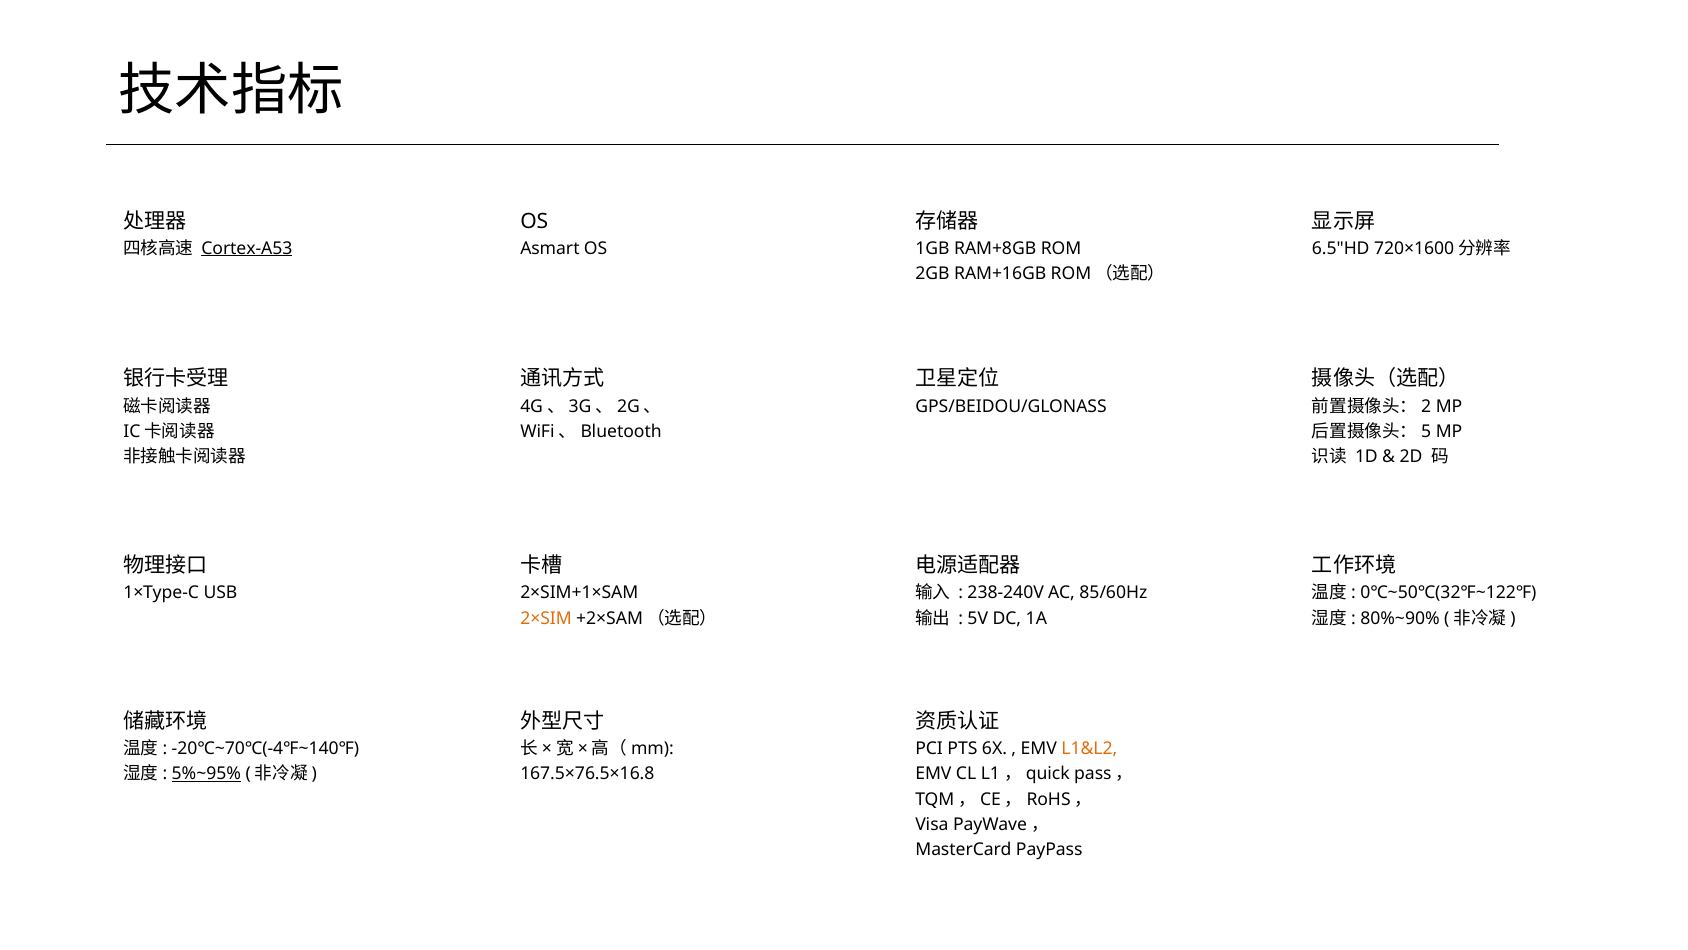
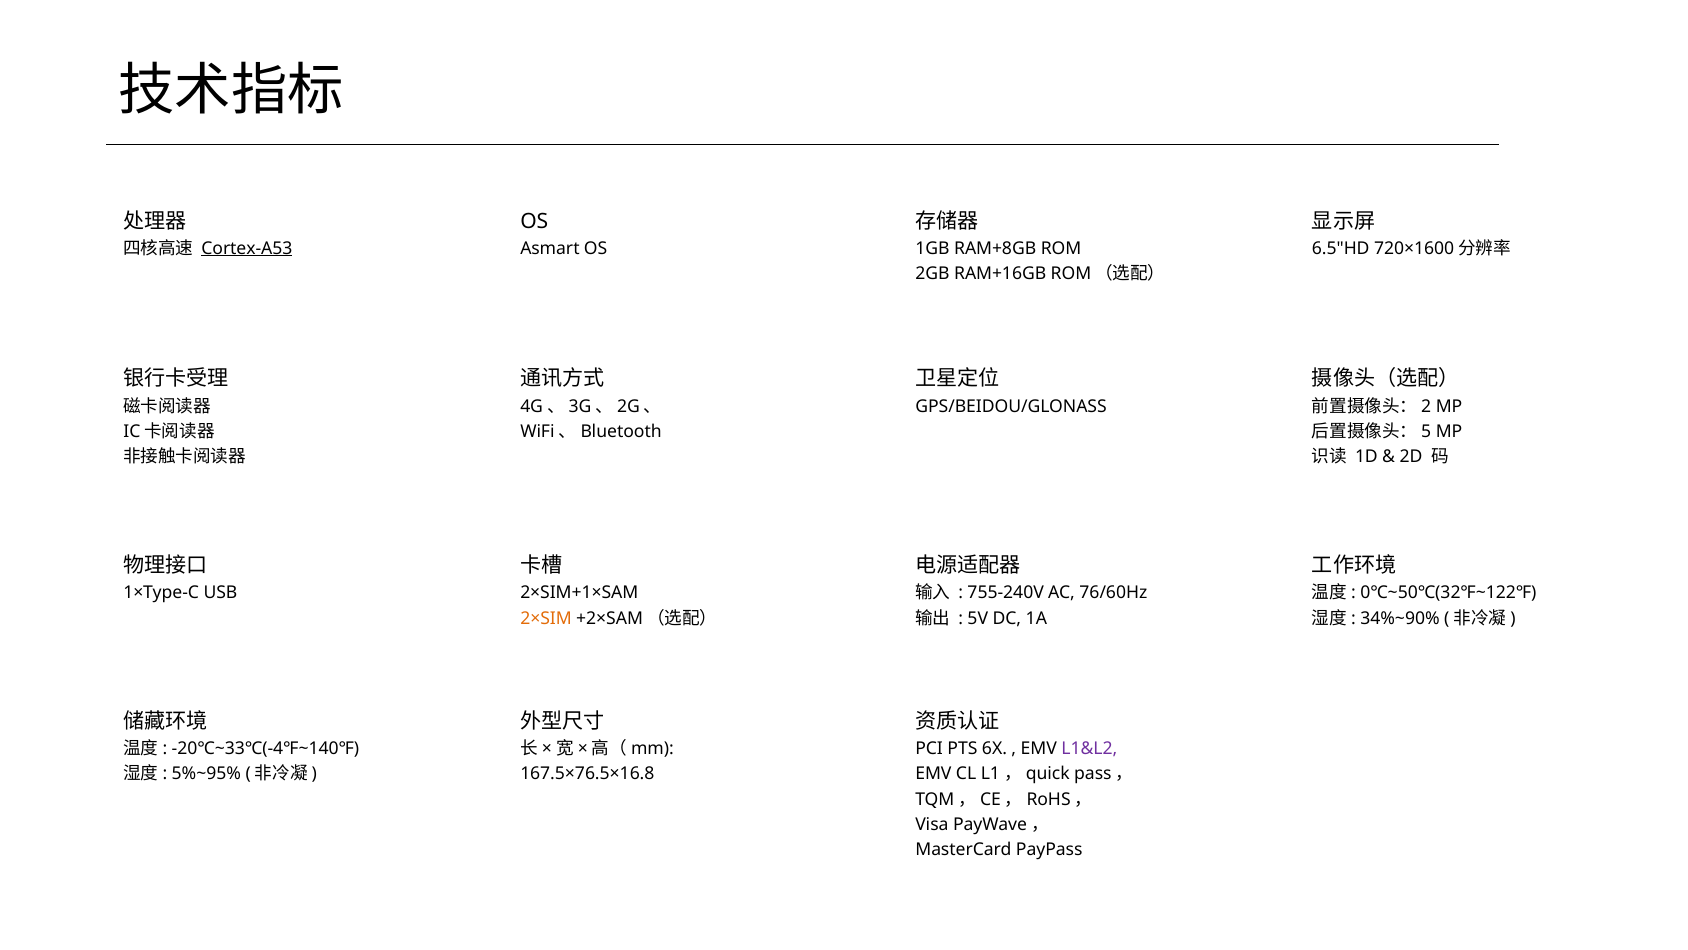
238-240V: 238-240V -> 755-240V
85/60Hz: 85/60Hz -> 76/60Hz
80%~90%: 80%~90% -> 34%~90%
-20℃~70℃(-4℉~140℉: -20℃~70℃(-4℉~140℉ -> -20℃~33℃(-4℉~140℉
L1&L2 colour: orange -> purple
5%~95% underline: present -> none
